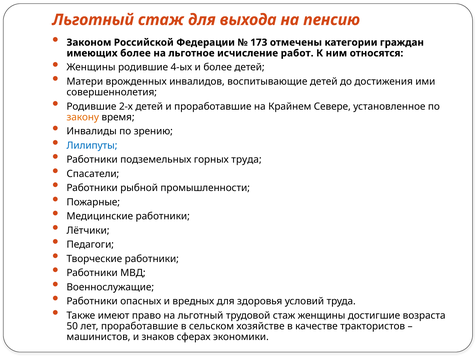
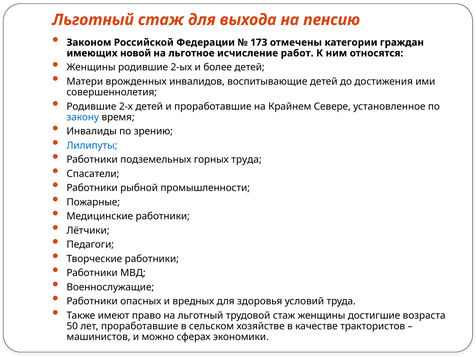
имеющих более: более -> новой
4-ых: 4-ых -> 2-ых
закону colour: orange -> blue
знаков: знаков -> можно
